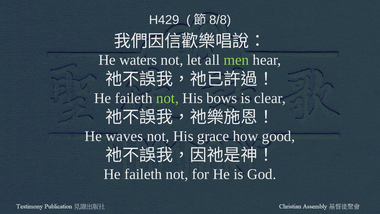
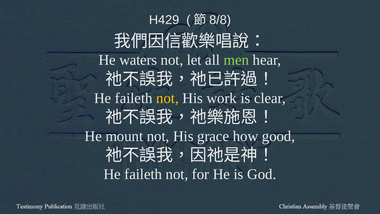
not at (167, 98) colour: light green -> yellow
bows: bows -> work
waves: waves -> mount
